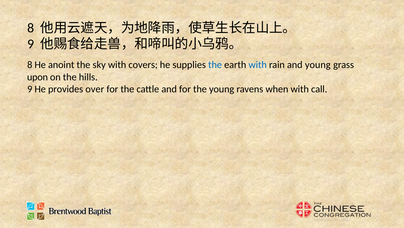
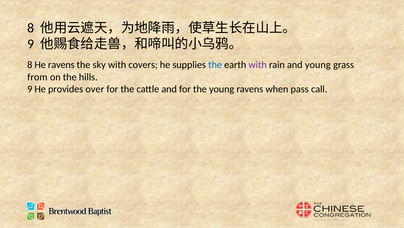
He anoint: anoint -> ravens
with at (258, 65) colour: blue -> purple
upon: upon -> from
when with: with -> pass
